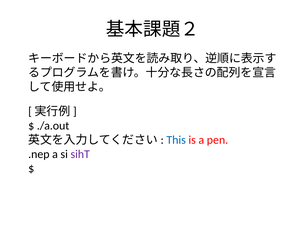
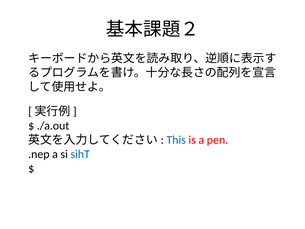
sihT colour: purple -> blue
